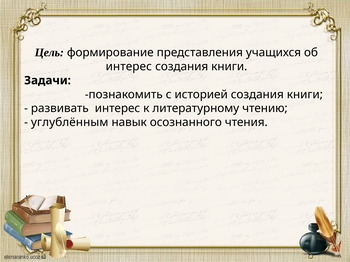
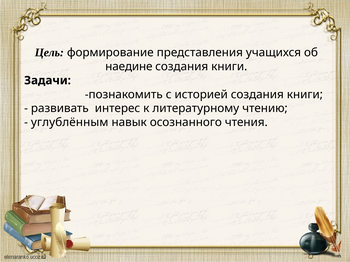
интерес at (129, 67): интерес -> наедине
